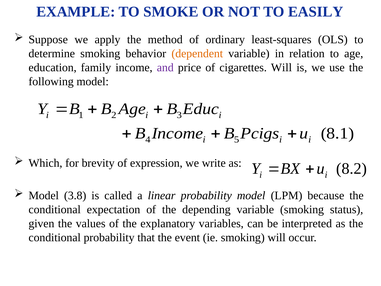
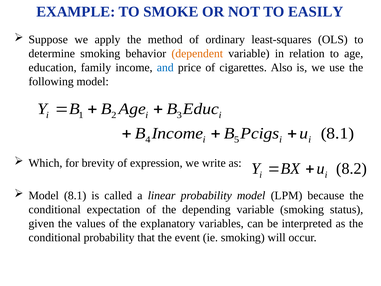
and colour: purple -> blue
cigarettes Will: Will -> Also
Model 3.8: 3.8 -> 8.1
